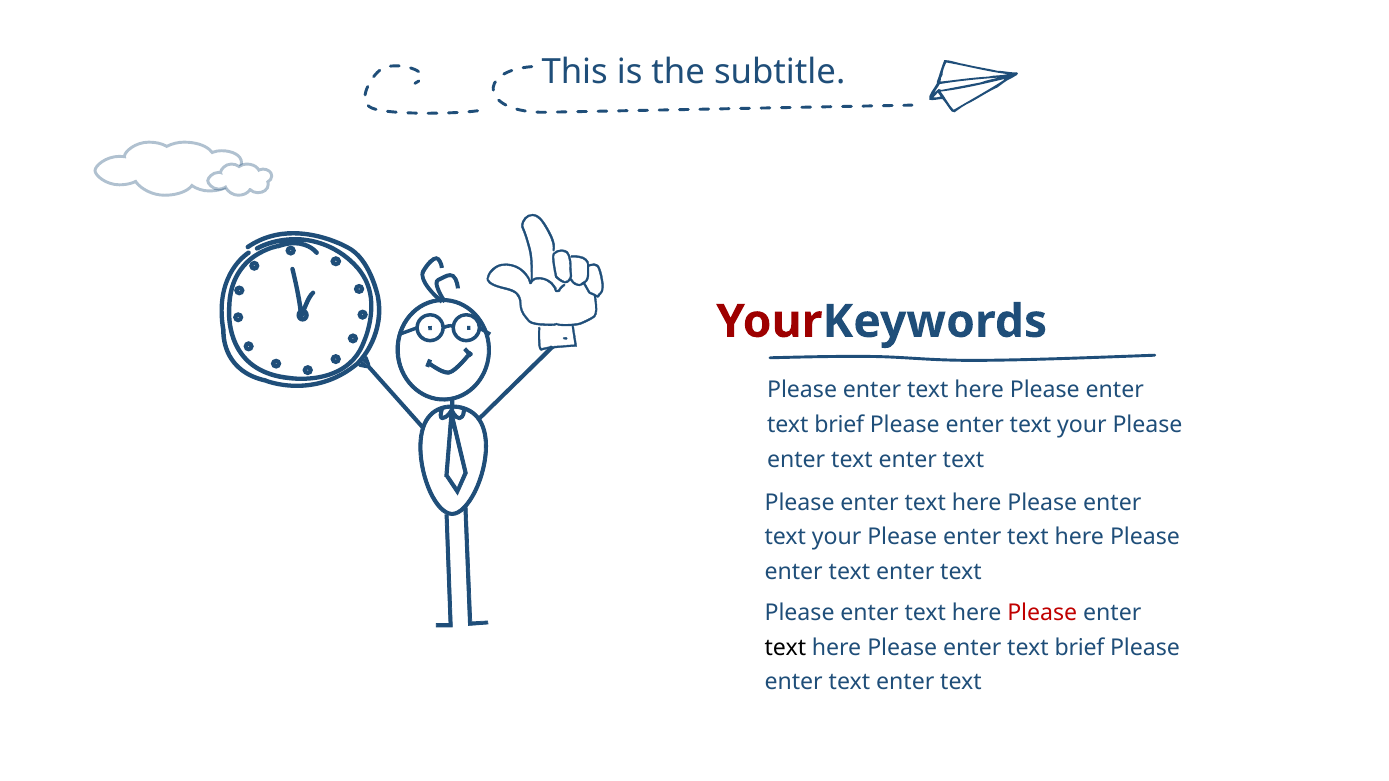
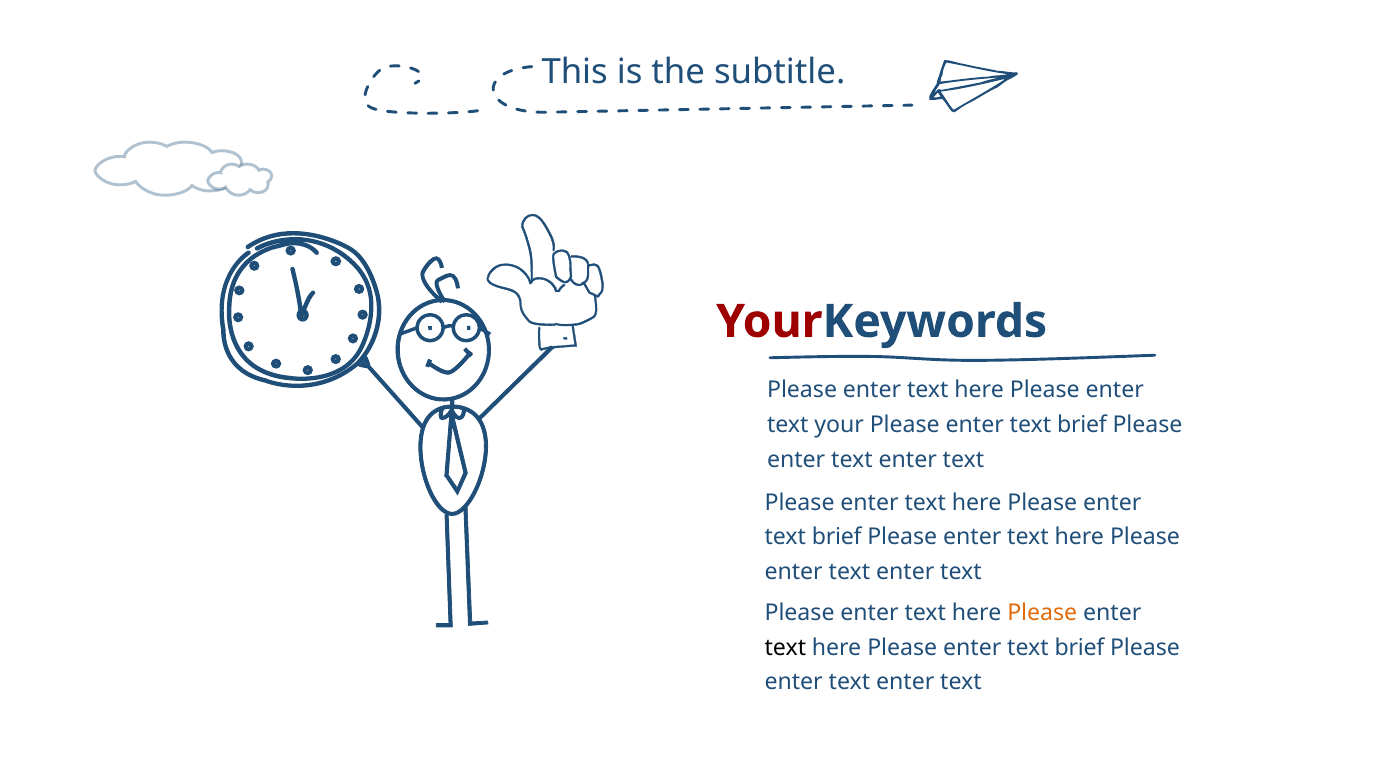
brief at (839, 425): brief -> your
your at (1082, 425): your -> brief
your at (837, 538): your -> brief
Please at (1042, 613) colour: red -> orange
